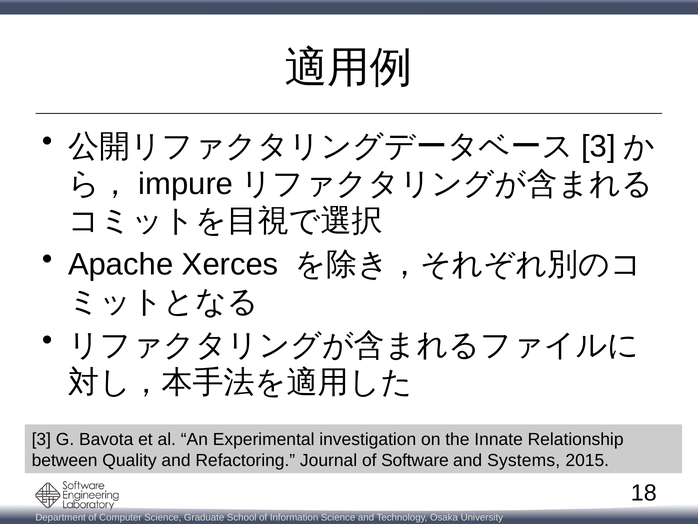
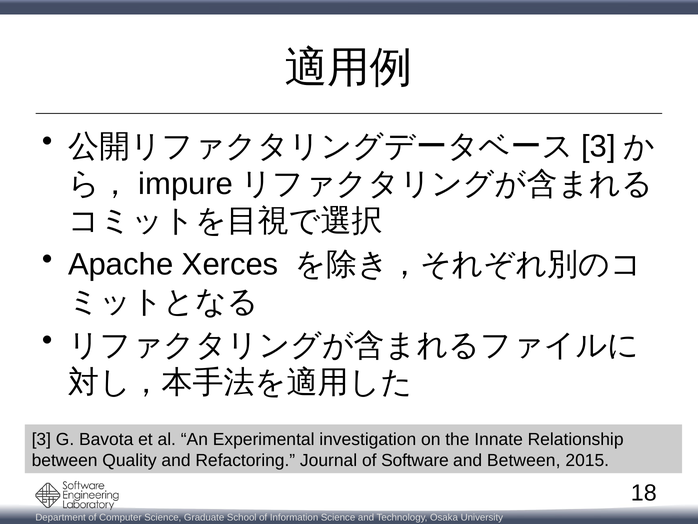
and Systems: Systems -> Between
